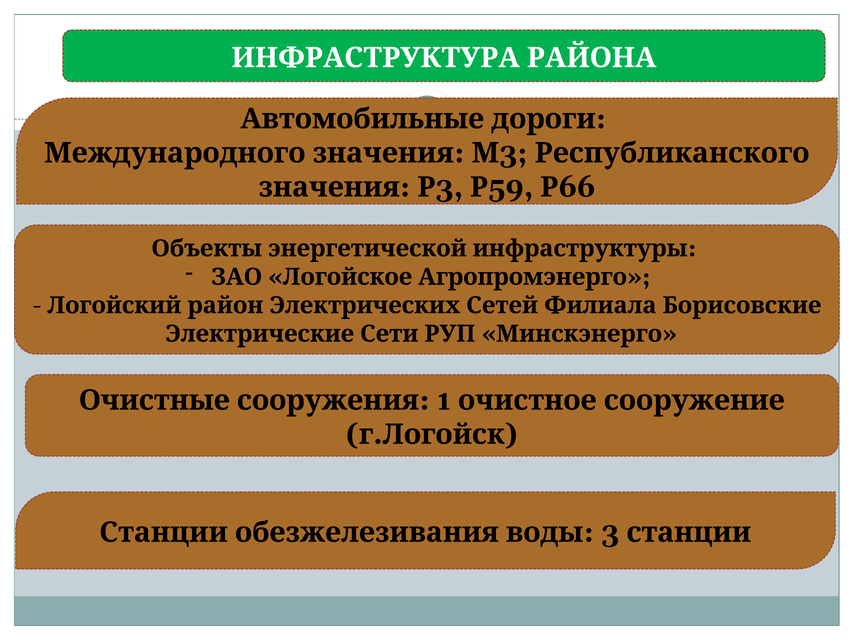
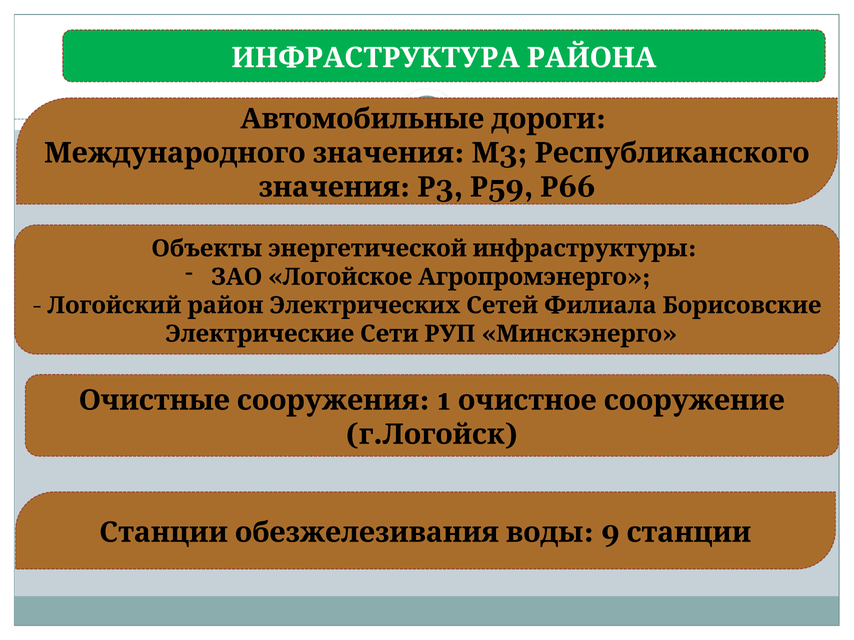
3 at (610, 533): 3 -> 9
